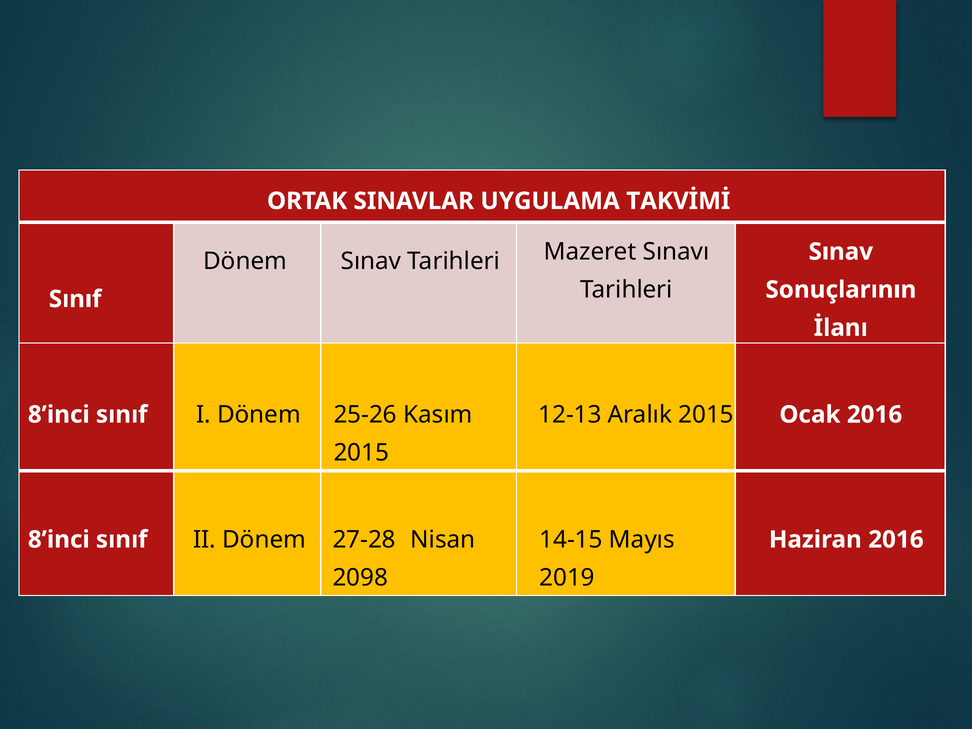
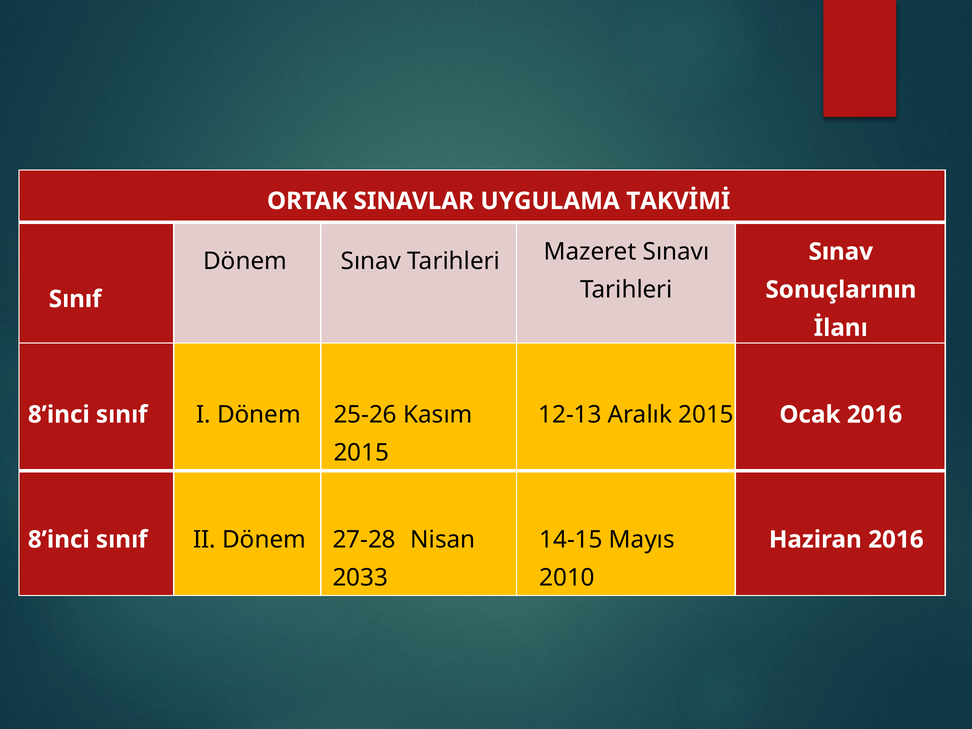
2098: 2098 -> 2033
2019: 2019 -> 2010
